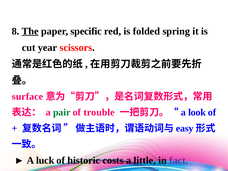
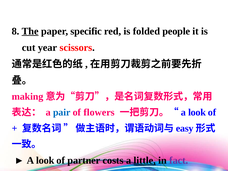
spring: spring -> people
surface: surface -> making
pair colour: green -> blue
trouble: trouble -> flowers
luck at (45, 160): luck -> look
historic: historic -> partner
little underline: none -> present
